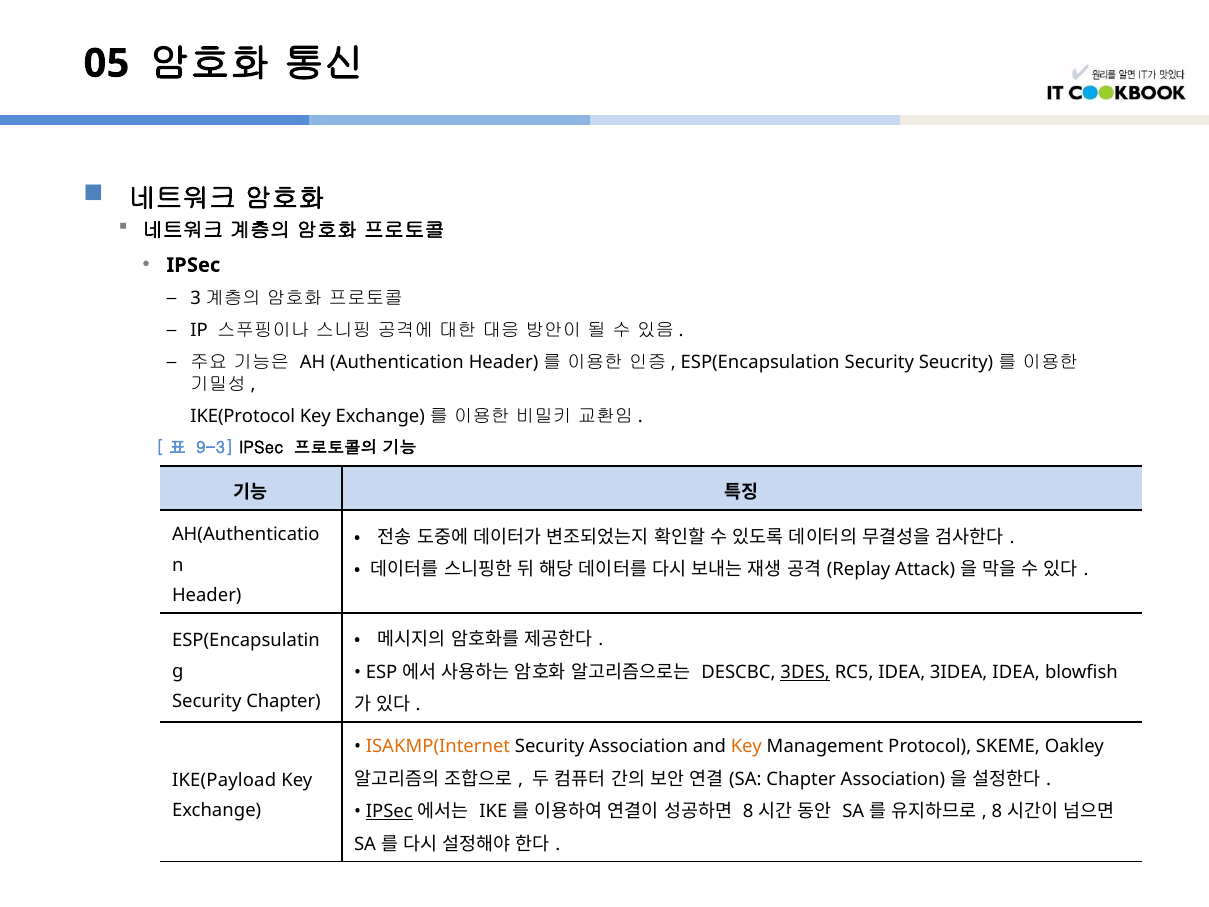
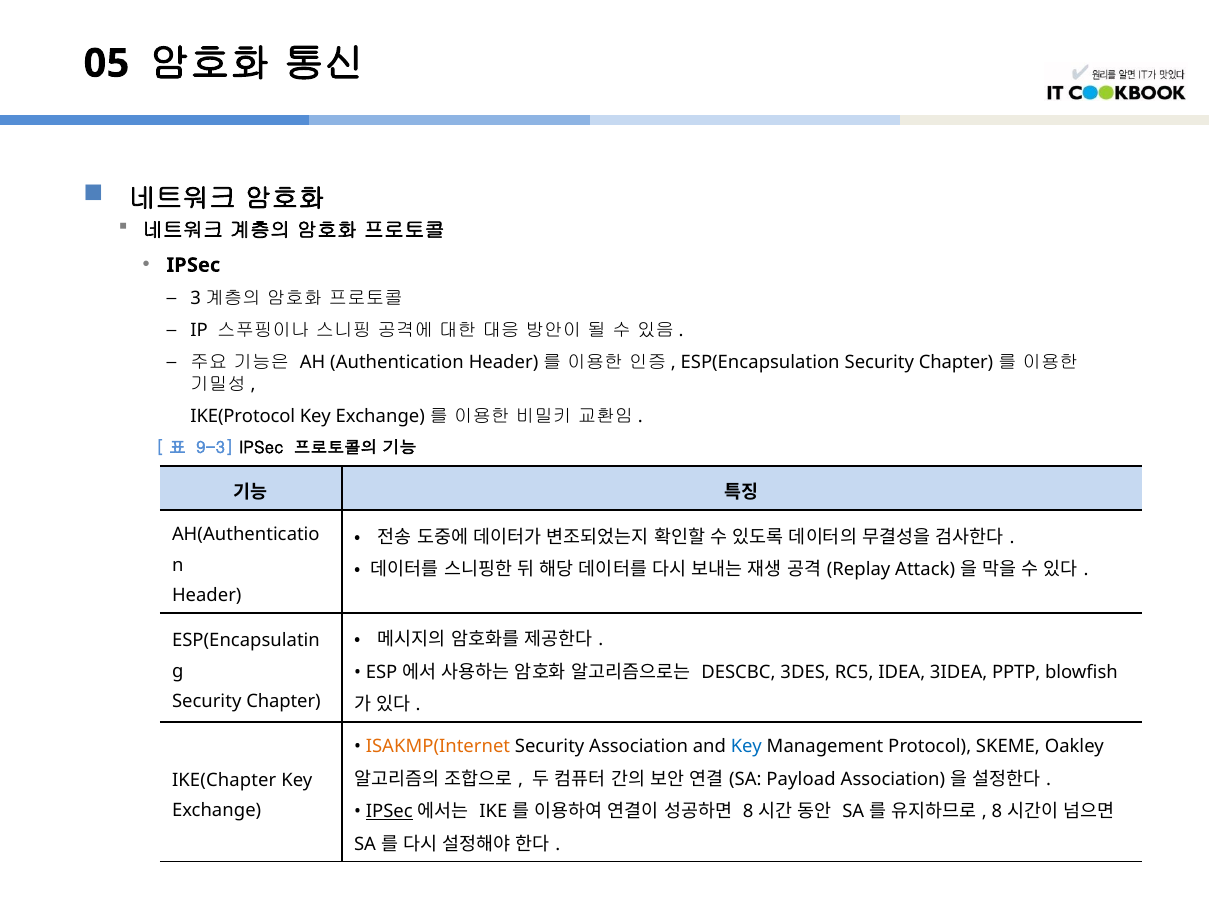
ESP(Encapsulation Security Seucrity: Seucrity -> Chapter
3DES underline: present -> none
3IDEA IDEA: IDEA -> PPTP
Key at (746, 747) colour: orange -> blue
Chapter at (801, 779): Chapter -> Payload
IKE(Payload: IKE(Payload -> IKE(Chapter
